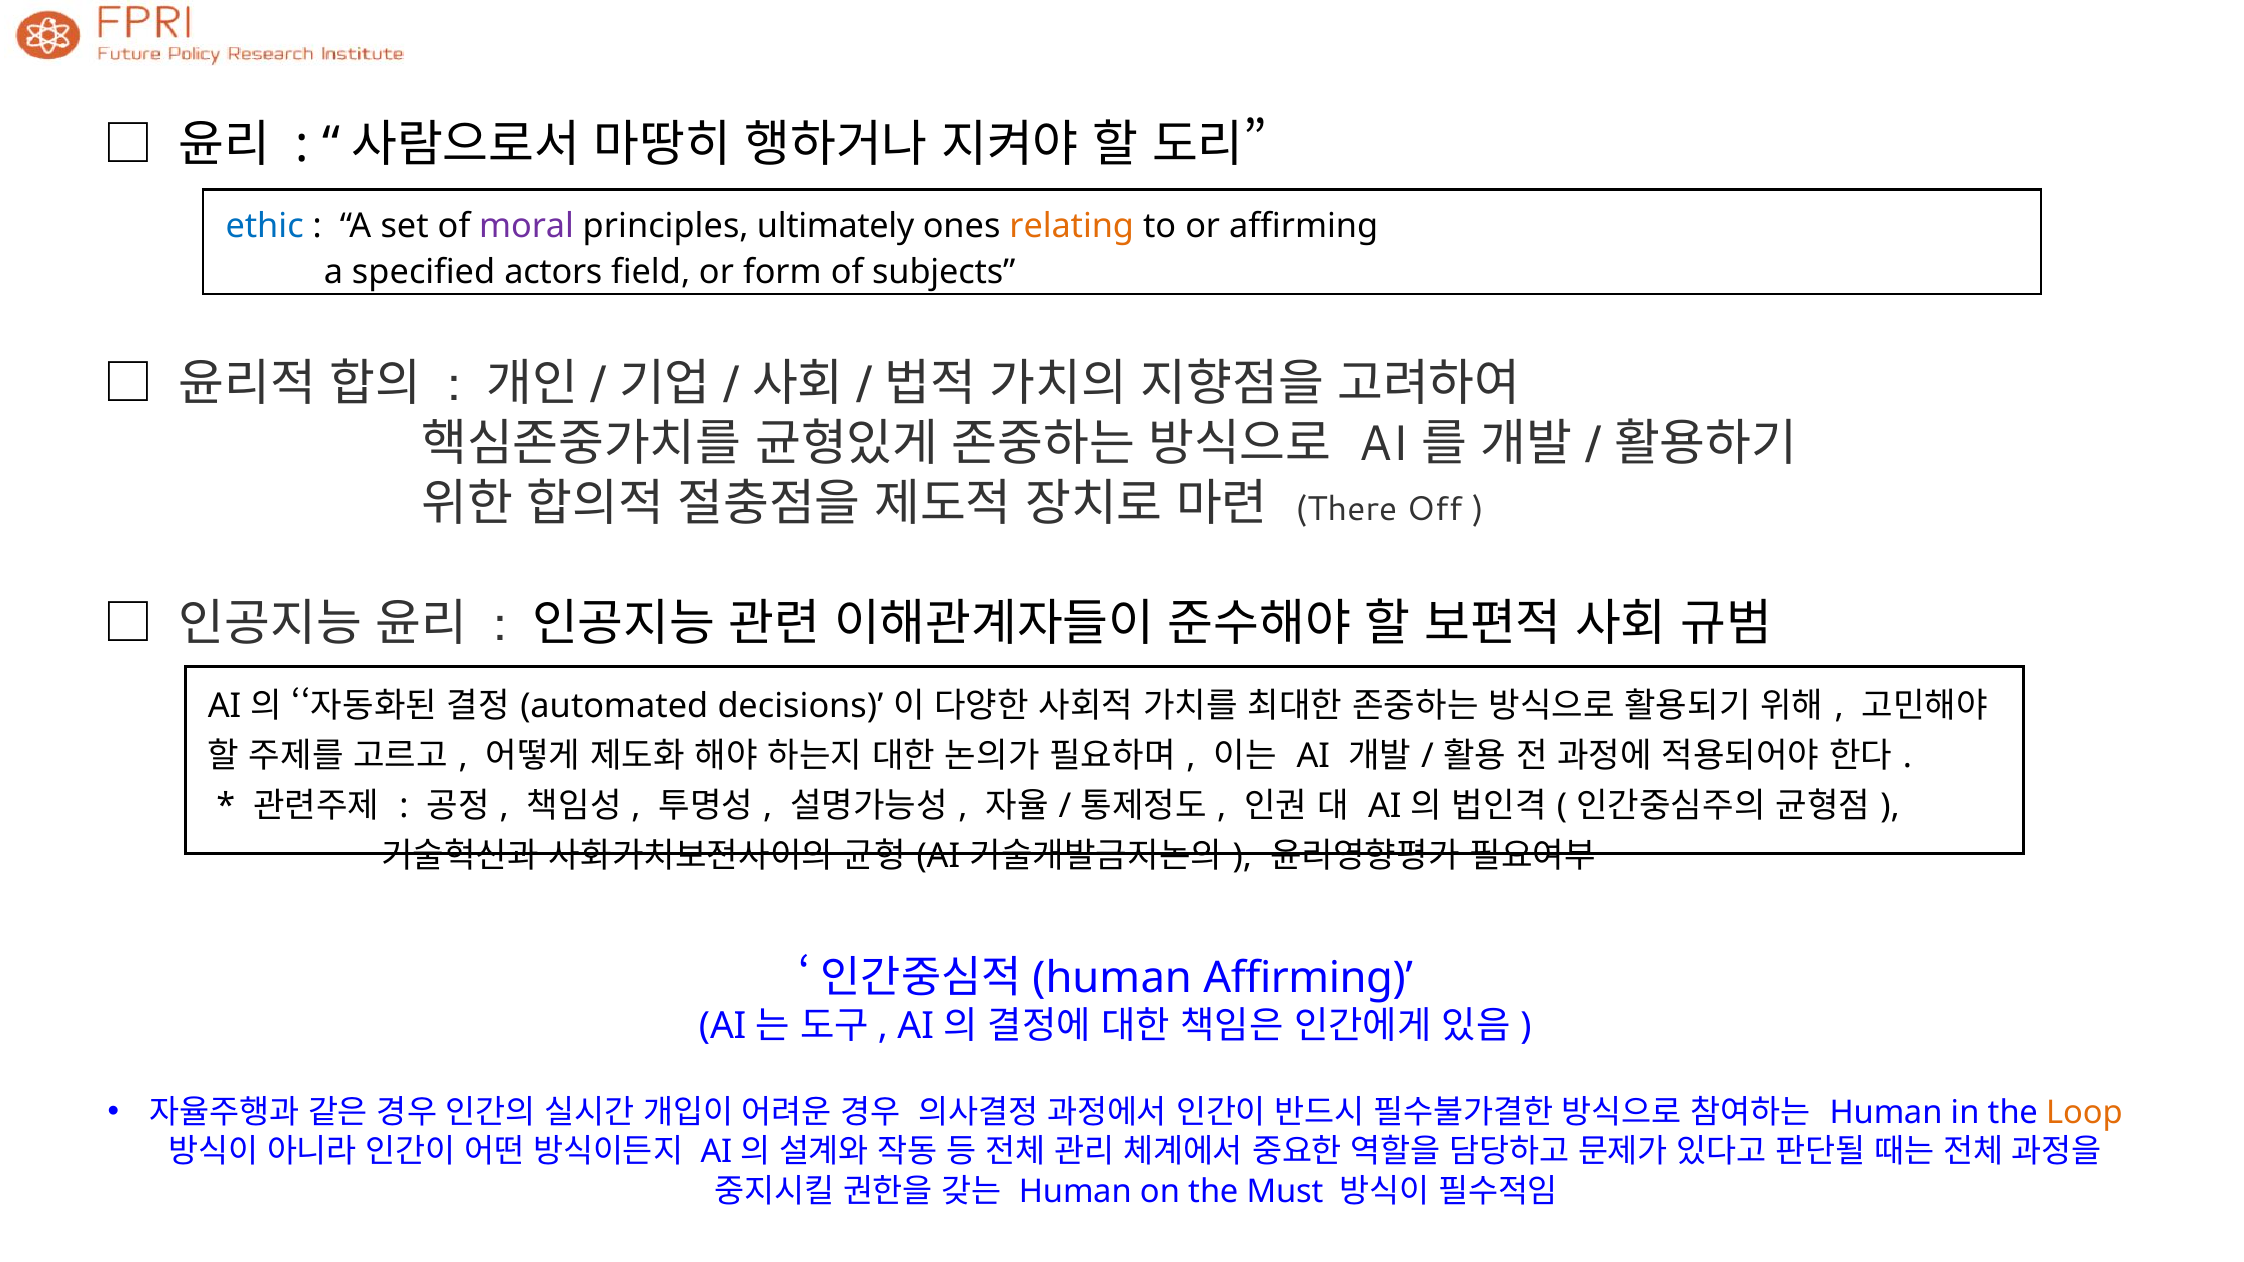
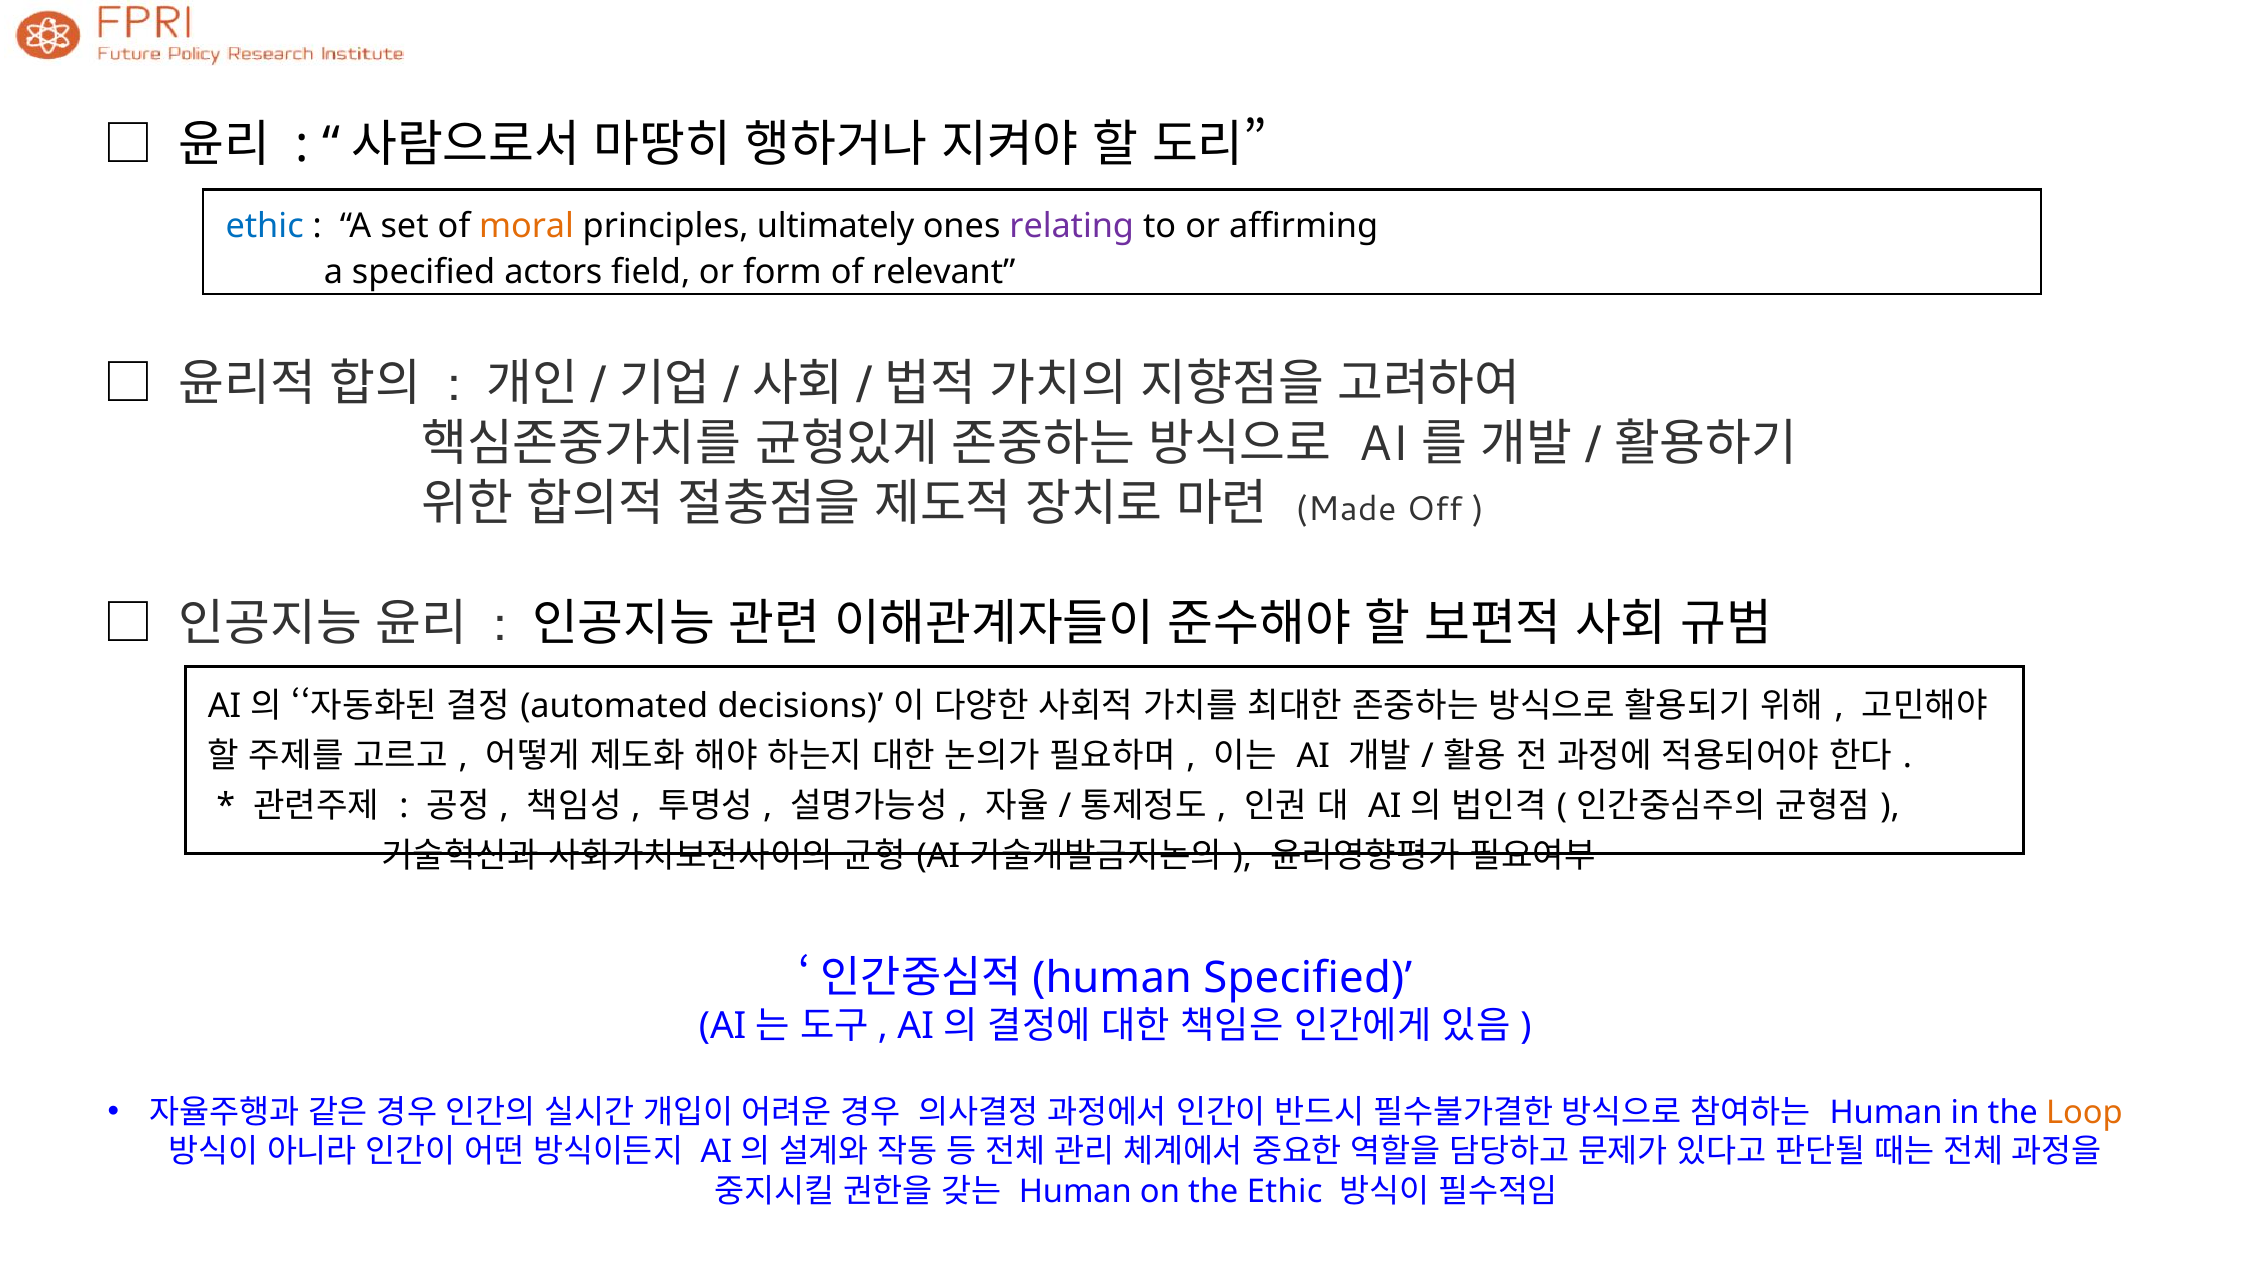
moral colour: purple -> orange
relating colour: orange -> purple
subjects: subjects -> relevant
There: There -> Made
Affirming at (1308, 978): Affirming -> Specified
the Must: Must -> Ethic
